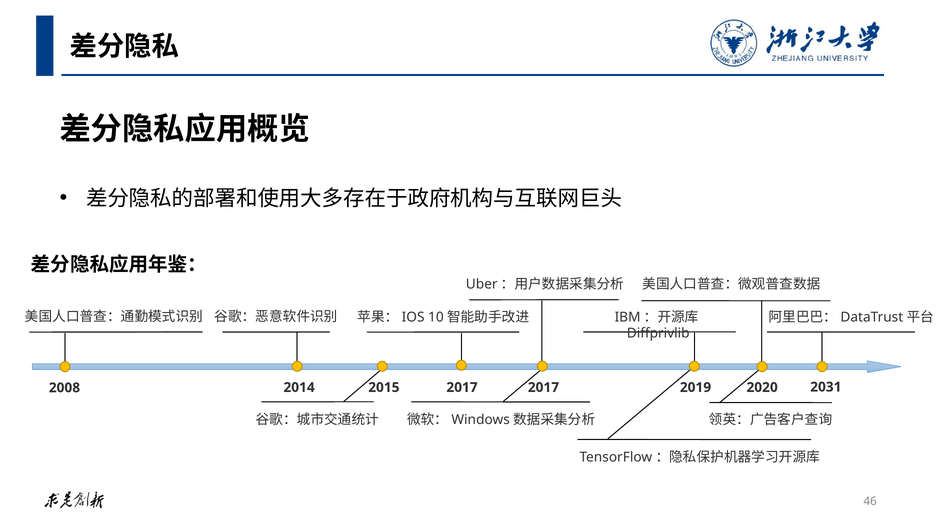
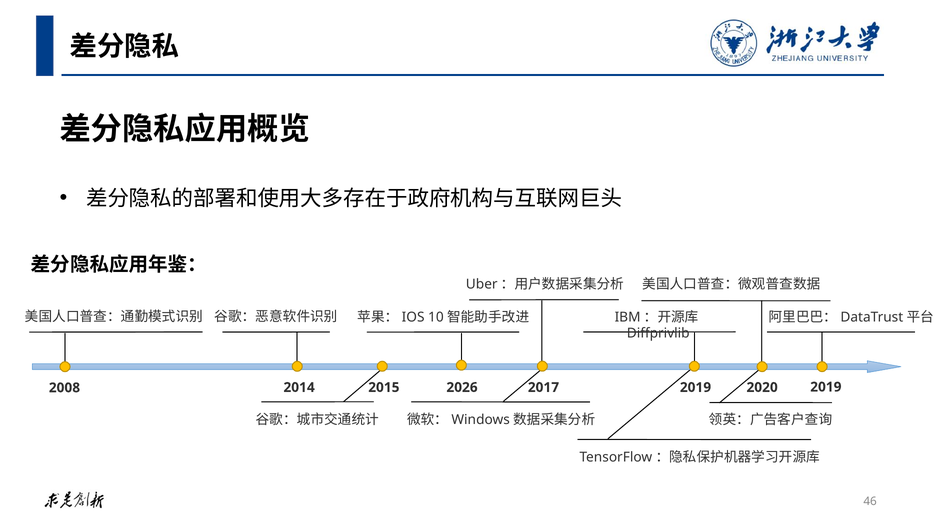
2031 at (826, 387): 2031 -> 2019
2015 2017: 2017 -> 2026
